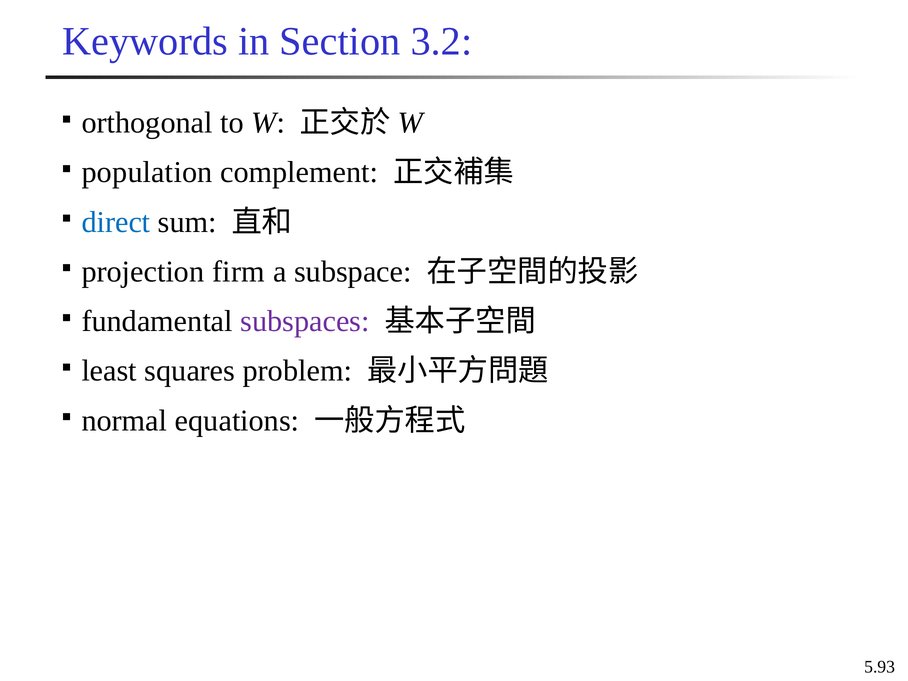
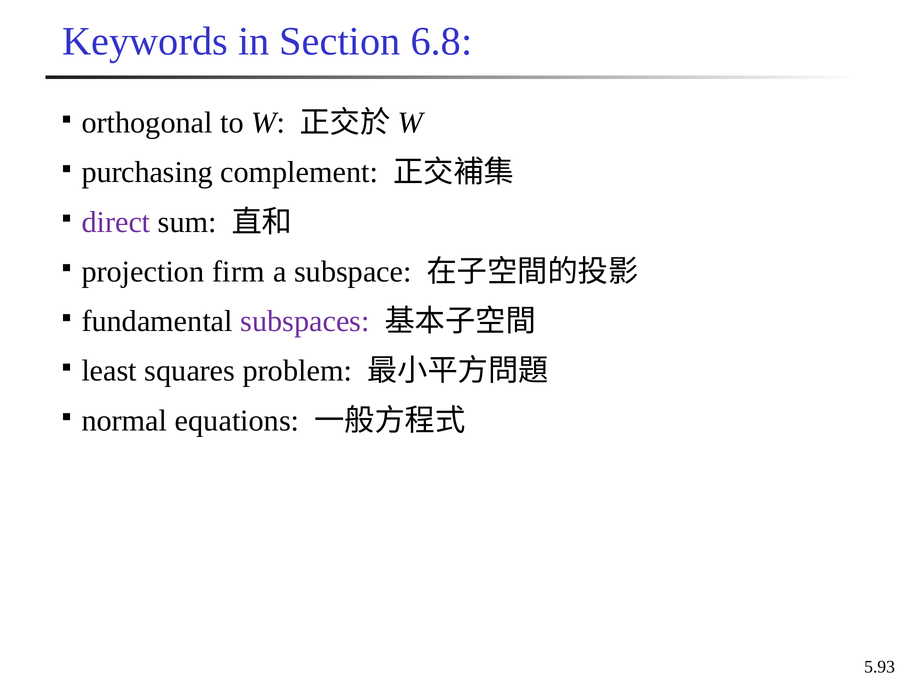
3.2: 3.2 -> 6.8
population: population -> purchasing
direct colour: blue -> purple
